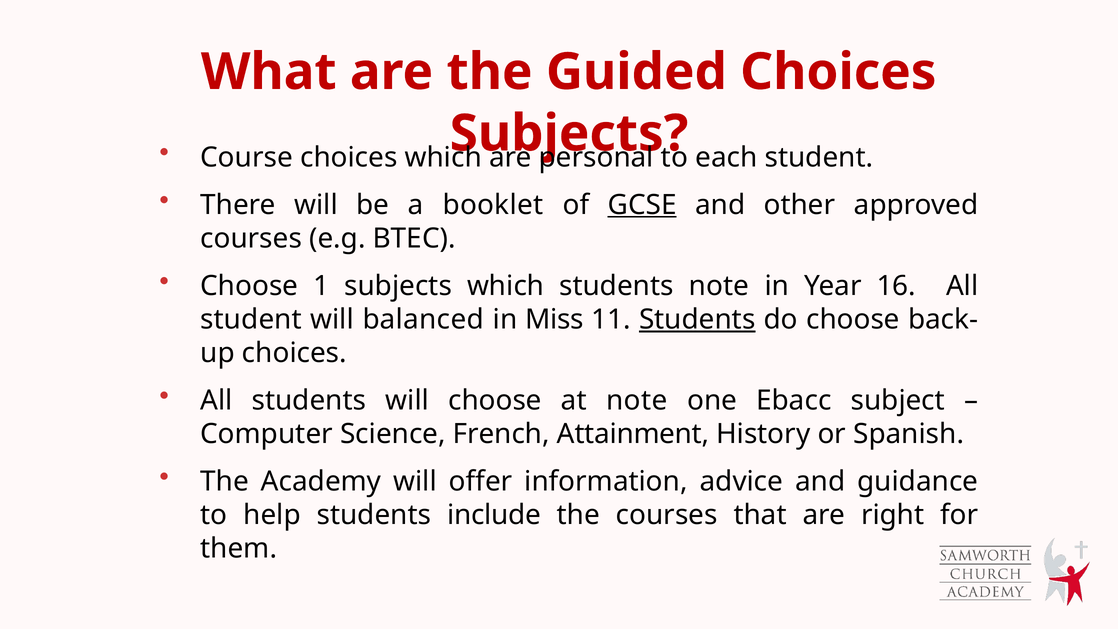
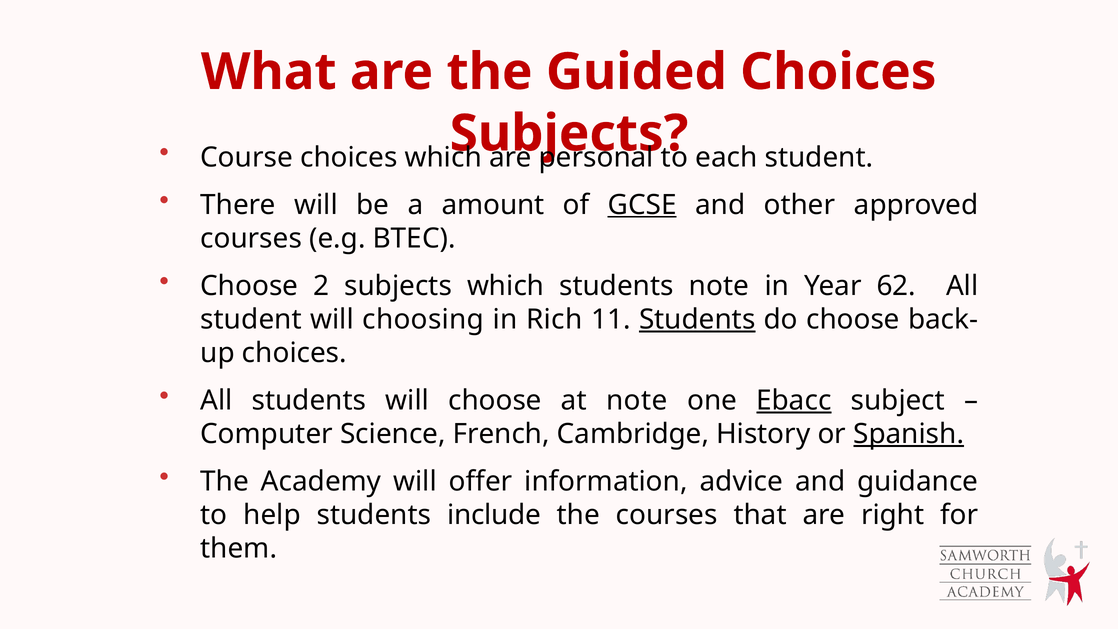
booklet: booklet -> amount
1: 1 -> 2
16: 16 -> 62
balanced: balanced -> choosing
Miss: Miss -> Rich
Ebacc underline: none -> present
Attainment: Attainment -> Cambridge
Spanish underline: none -> present
